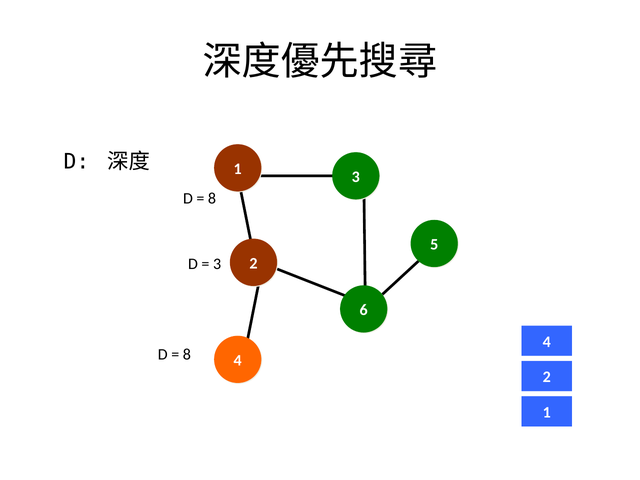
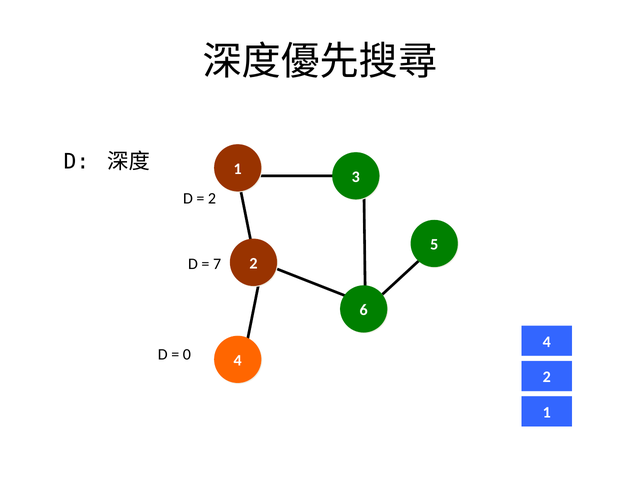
8 at (212, 198): 8 -> 2
3 at (217, 264): 3 -> 7
8 at (187, 355): 8 -> 0
